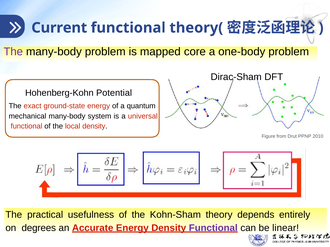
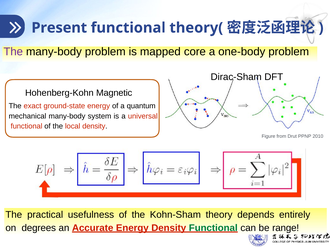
Current: Current -> Present
Potential: Potential -> Magnetic
Functional at (213, 228) colour: purple -> green
linear: linear -> range
